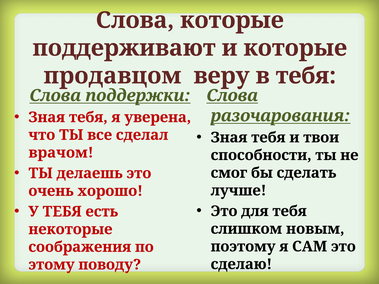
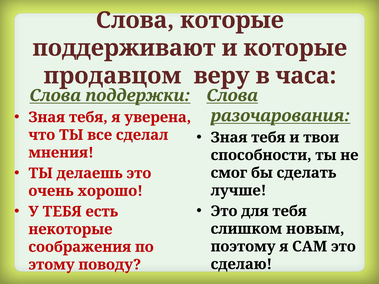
в тебя: тебя -> часа
врачом: врачом -> мнения
